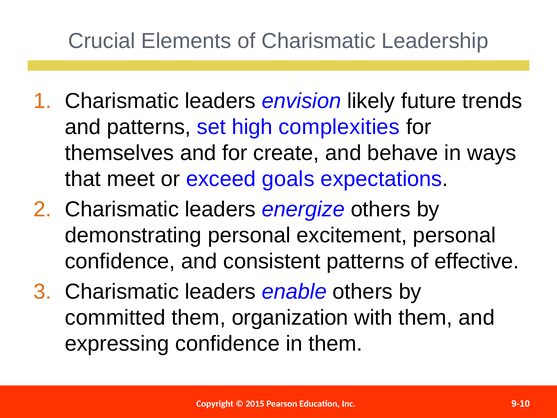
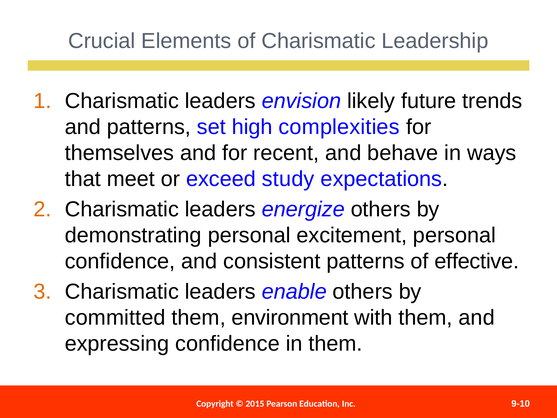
create: create -> recent
goals: goals -> study
organization: organization -> environment
